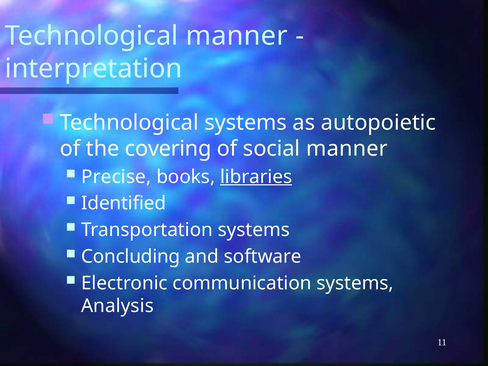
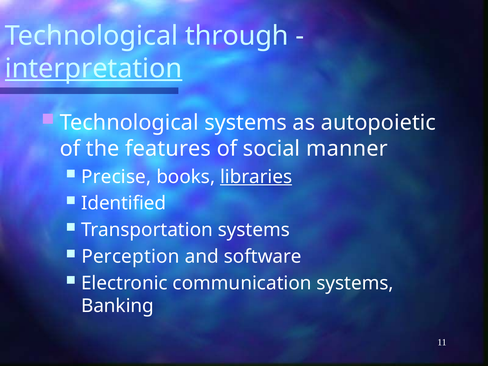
Technological manner: manner -> through
interpretation underline: none -> present
covering: covering -> features
Concluding: Concluding -> Perception
Analysis: Analysis -> Banking
